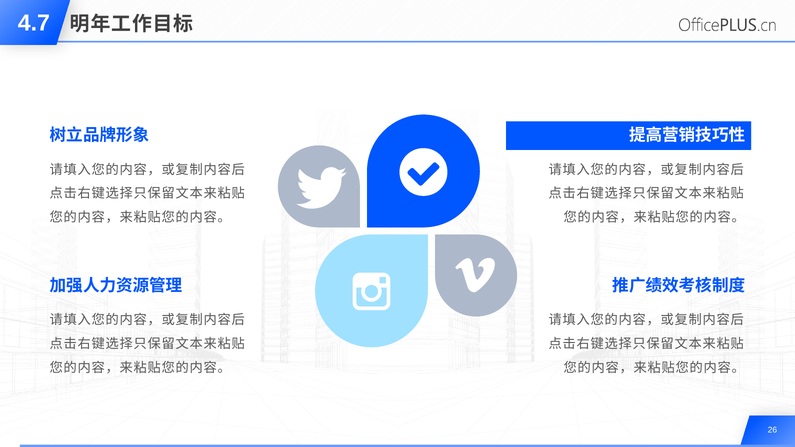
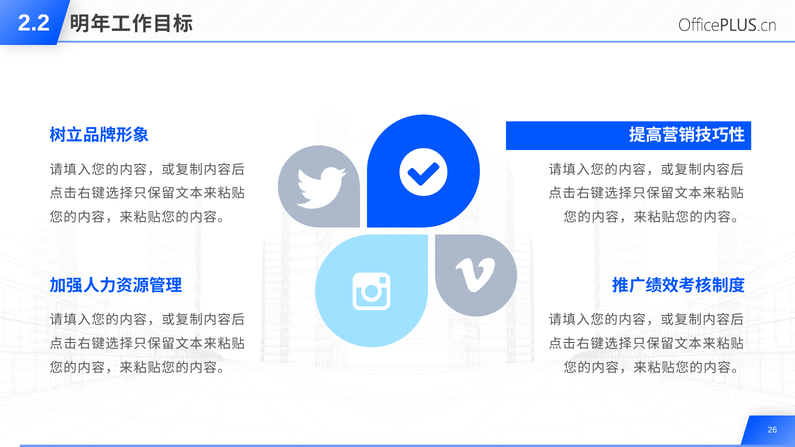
4.7: 4.7 -> 2.2
